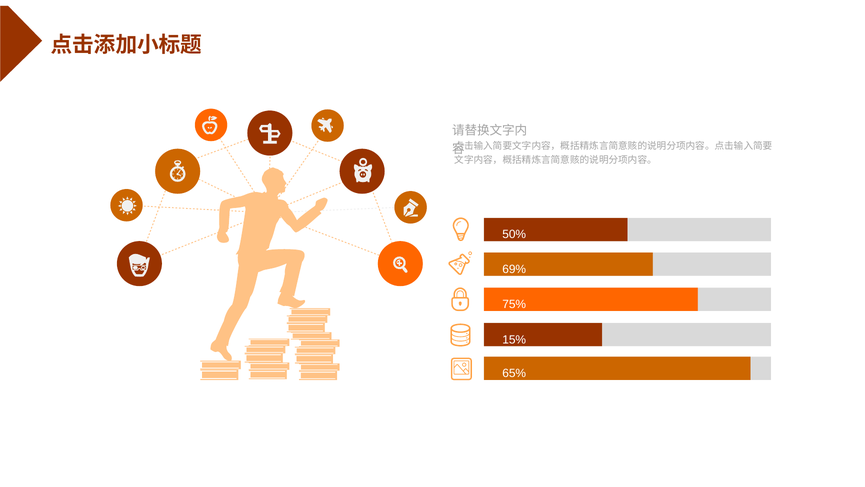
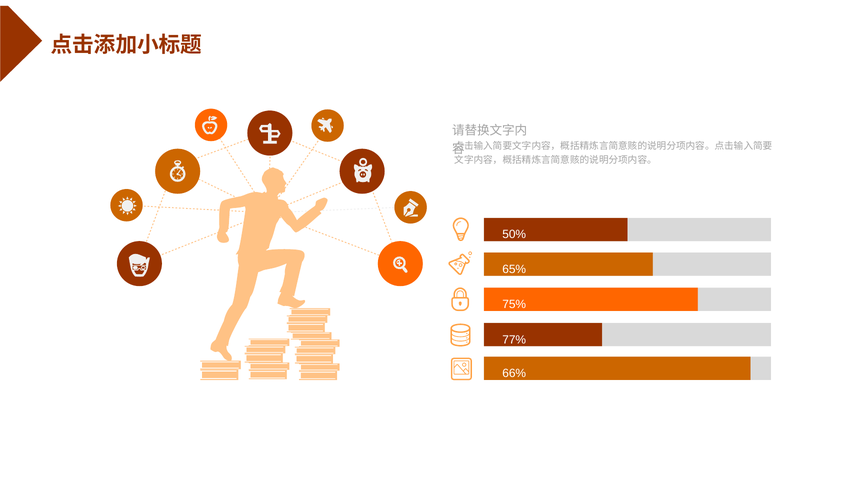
69%: 69% -> 65%
15%: 15% -> 77%
65%: 65% -> 66%
